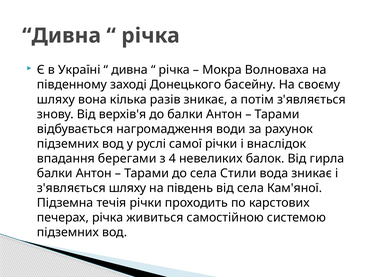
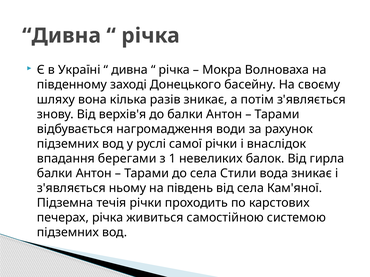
4: 4 -> 1
з'являється шляху: шляху -> ньому
